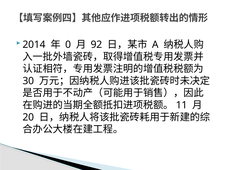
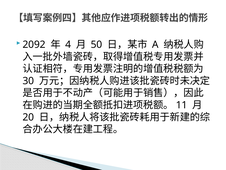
2014: 2014 -> 2092
0: 0 -> 4
92: 92 -> 50
